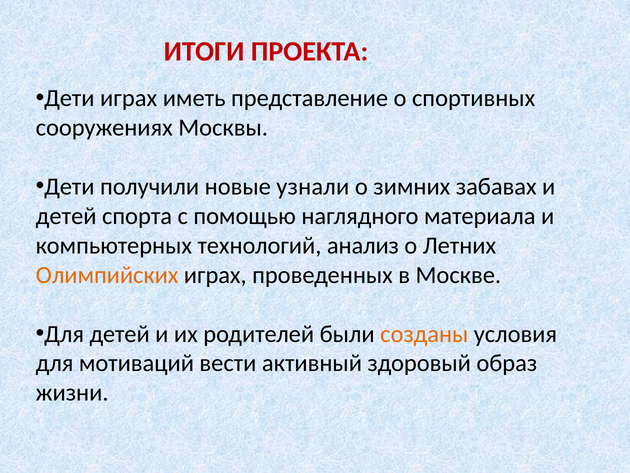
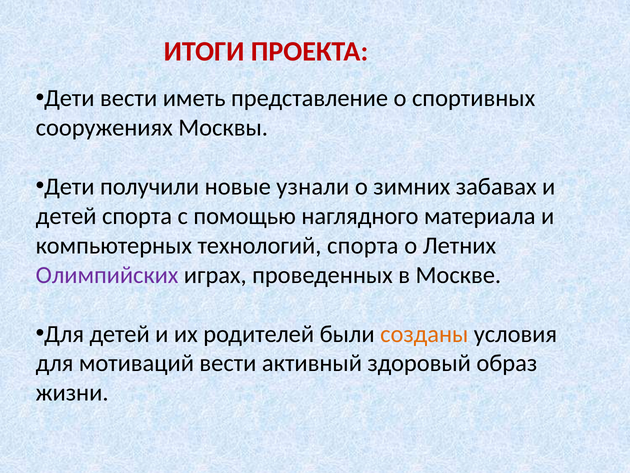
Дети играх: играх -> вести
технологий анализ: анализ -> спорта
Олимпийских colour: orange -> purple
